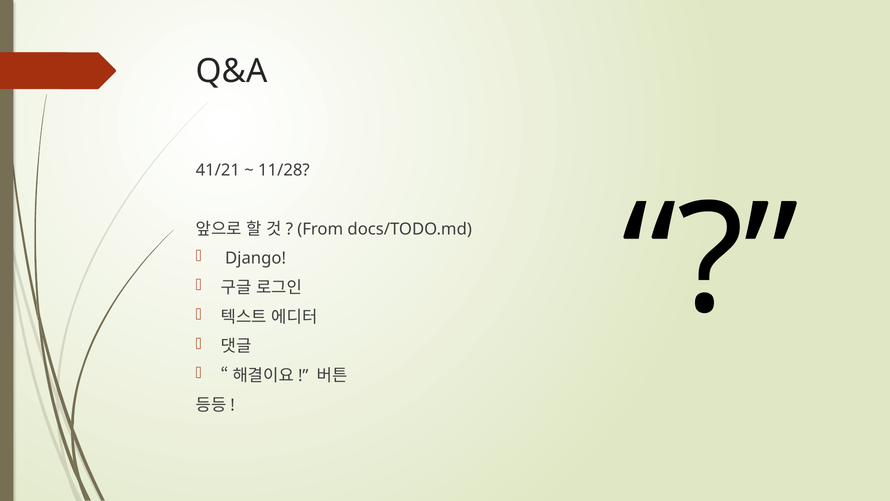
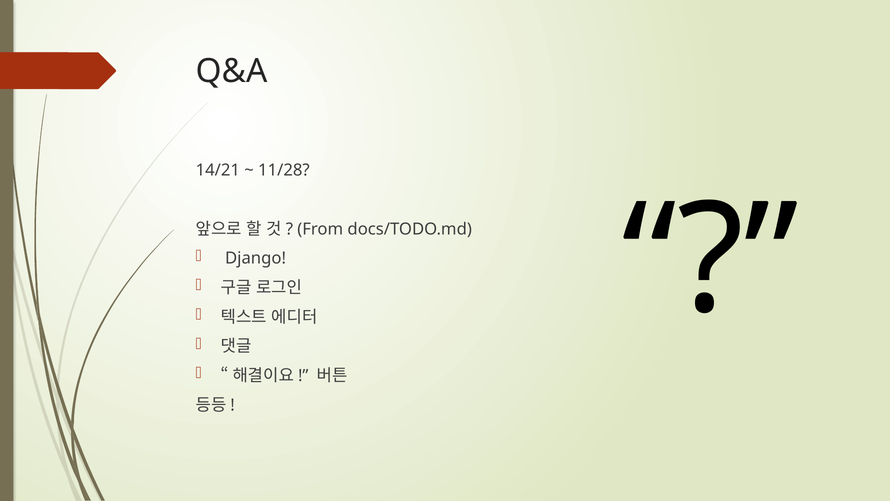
41/21: 41/21 -> 14/21
